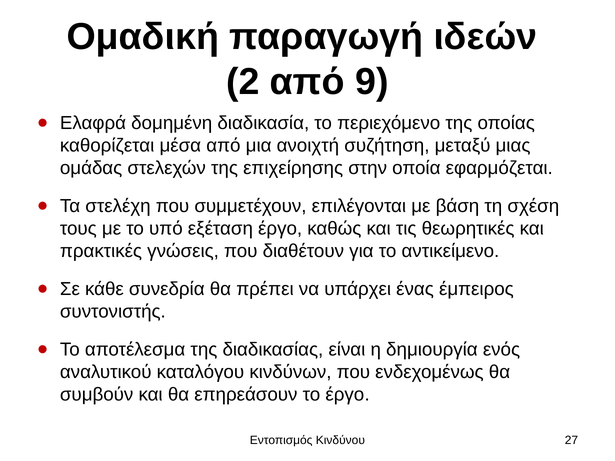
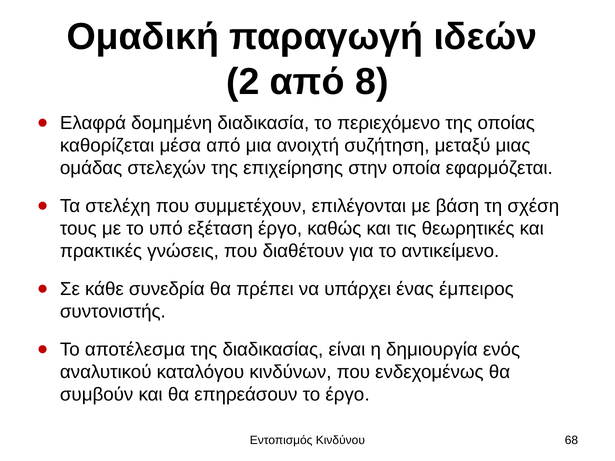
9: 9 -> 8
27: 27 -> 68
